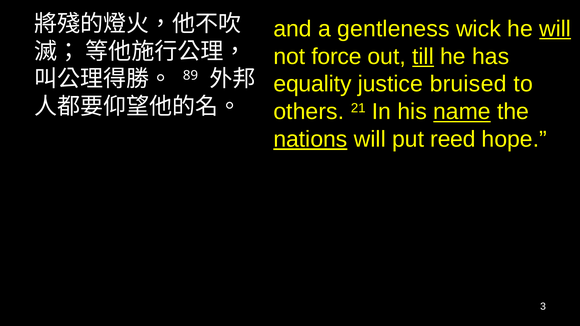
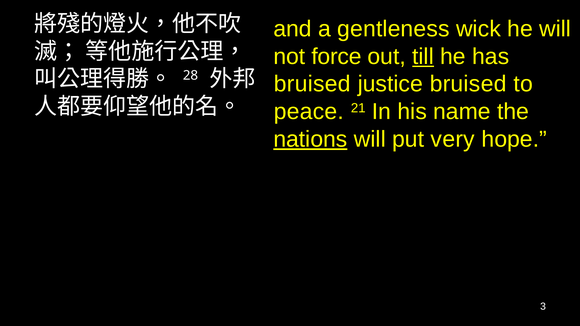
will at (555, 29) underline: present -> none
89: 89 -> 28
equality at (312, 84): equality -> bruised
others: others -> peace
name underline: present -> none
reed: reed -> very
